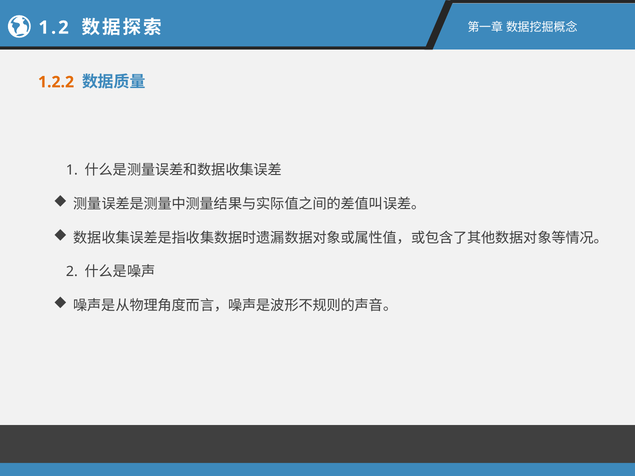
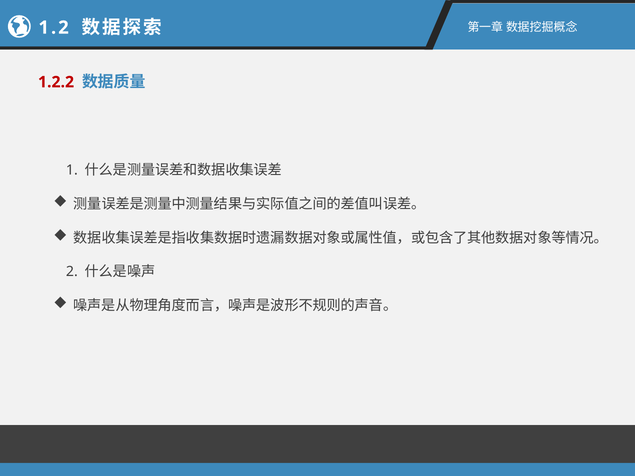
1.2.2 colour: orange -> red
